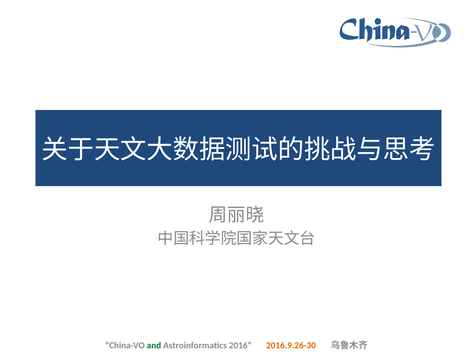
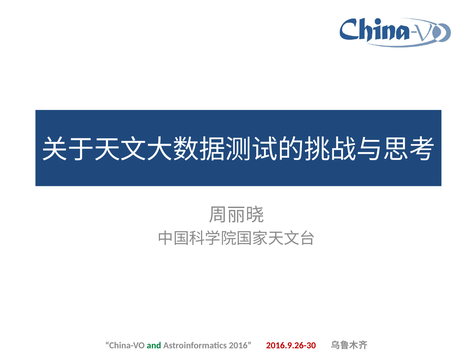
2016.9.26-30 colour: orange -> red
